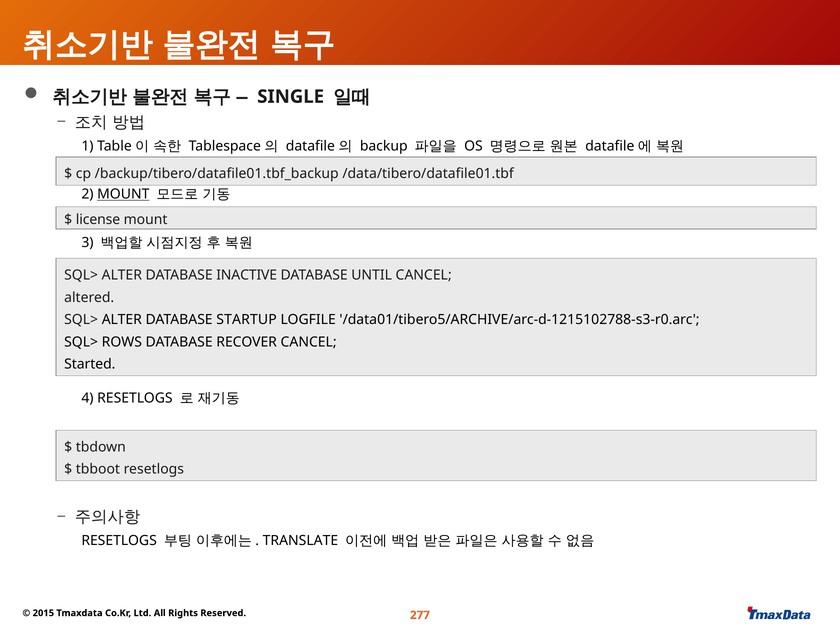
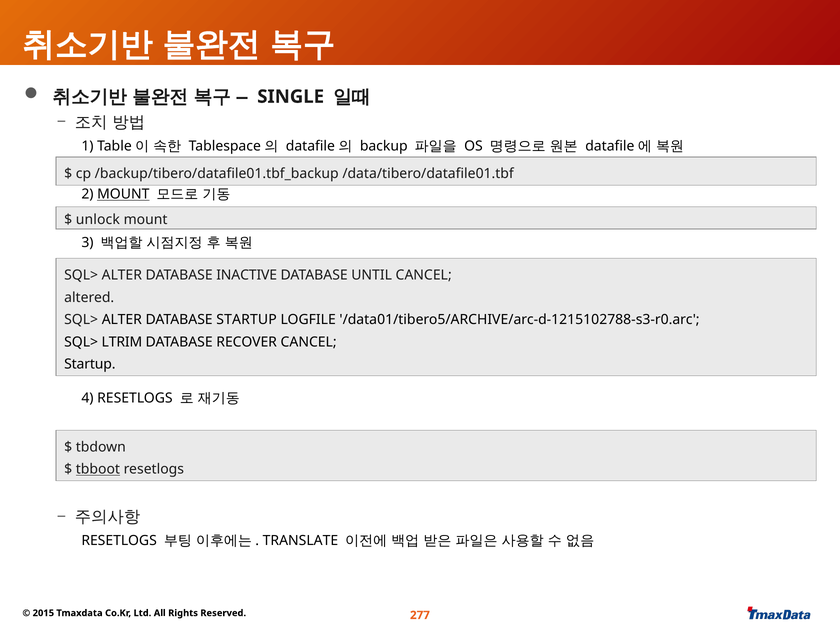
license: license -> unlock
ROWS: ROWS -> LTRIM
Started at (90, 364): Started -> Startup
tbboot underline: none -> present
